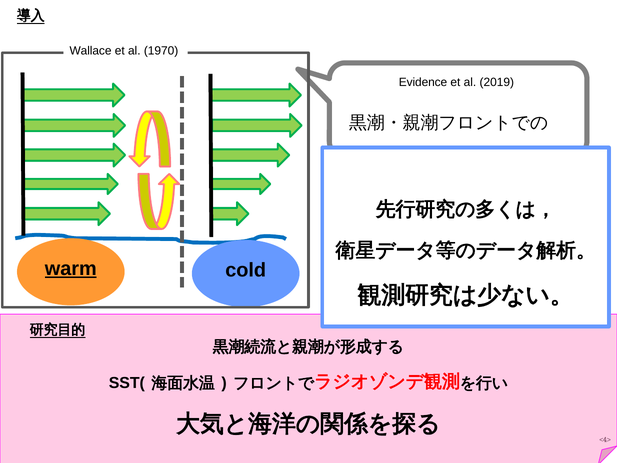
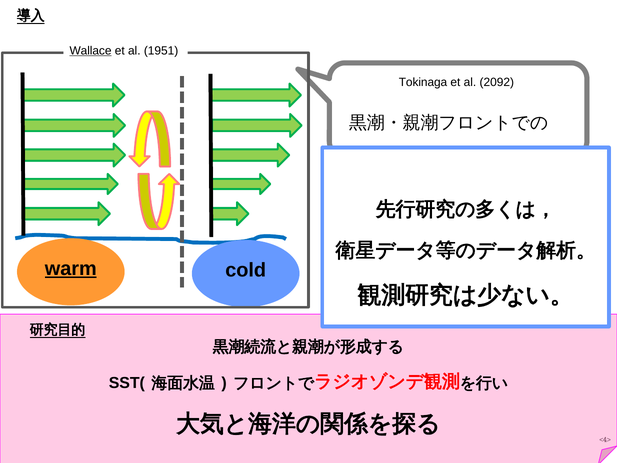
Wallace underline: none -> present
1970: 1970 -> 1951
Evidence: Evidence -> Tokinaga
2019: 2019 -> 2092
